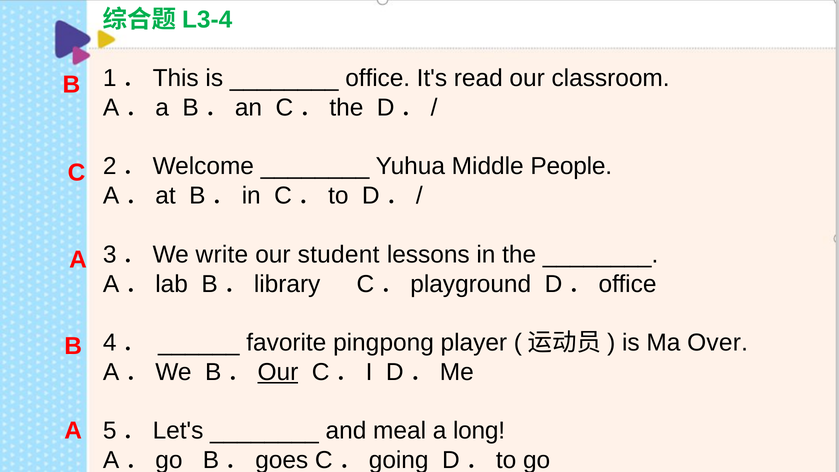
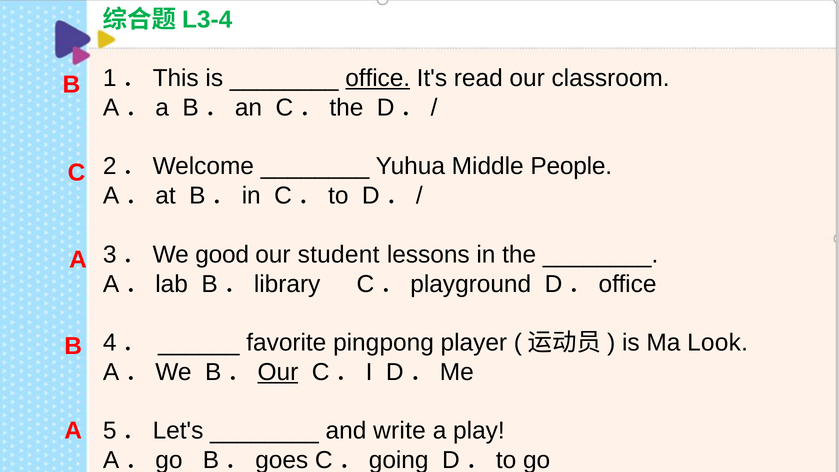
office at (378, 78) underline: none -> present
write: write -> good
Over: Over -> Look
meal: meal -> write
long: long -> play
